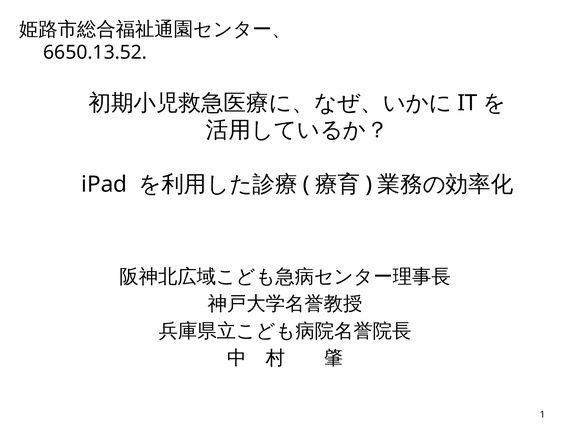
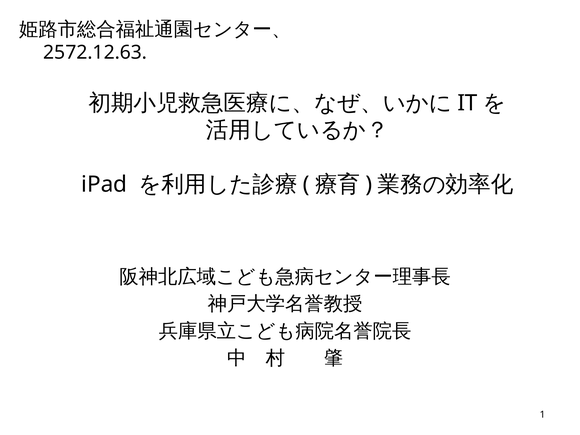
6650.13.52: 6650.13.52 -> 2572.12.63
